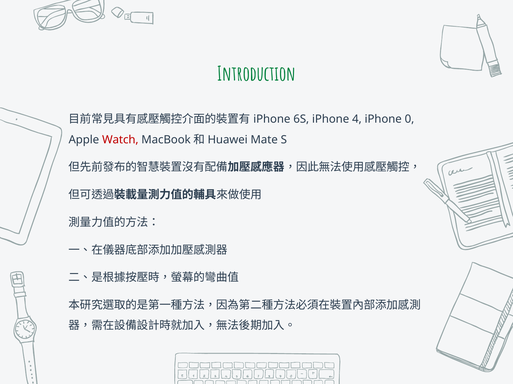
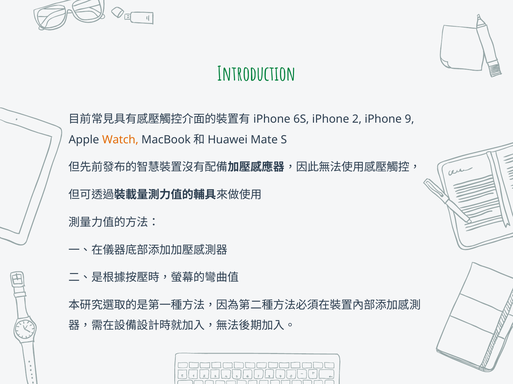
4: 4 -> 2
0: 0 -> 9
Watch colour: red -> orange
